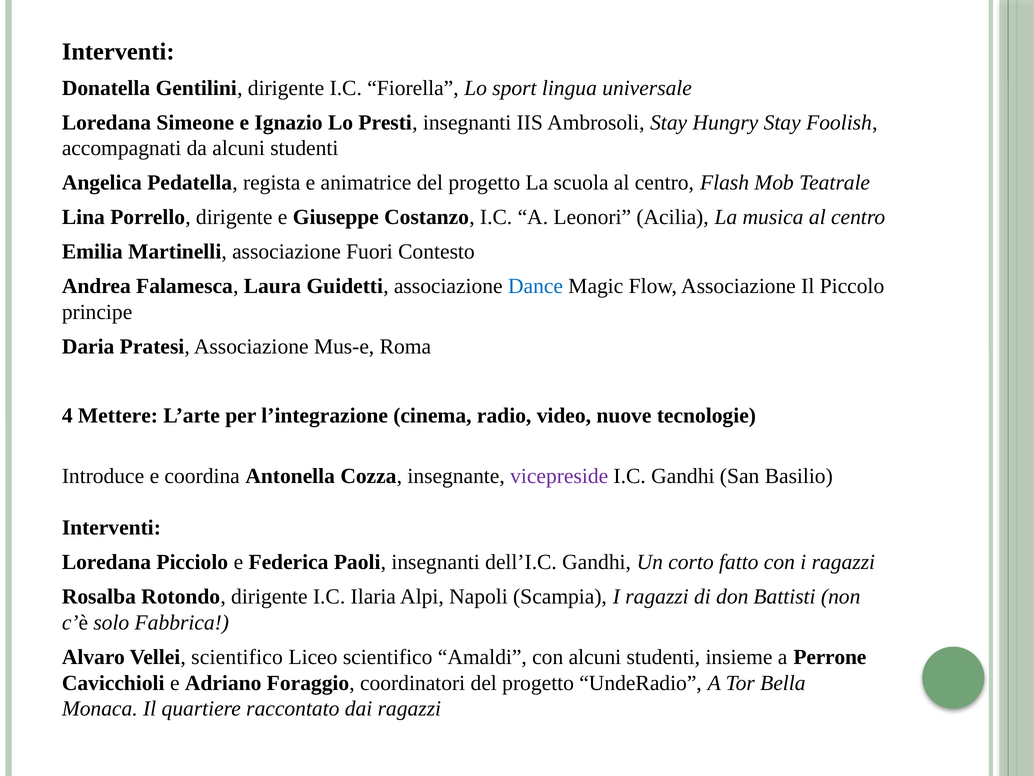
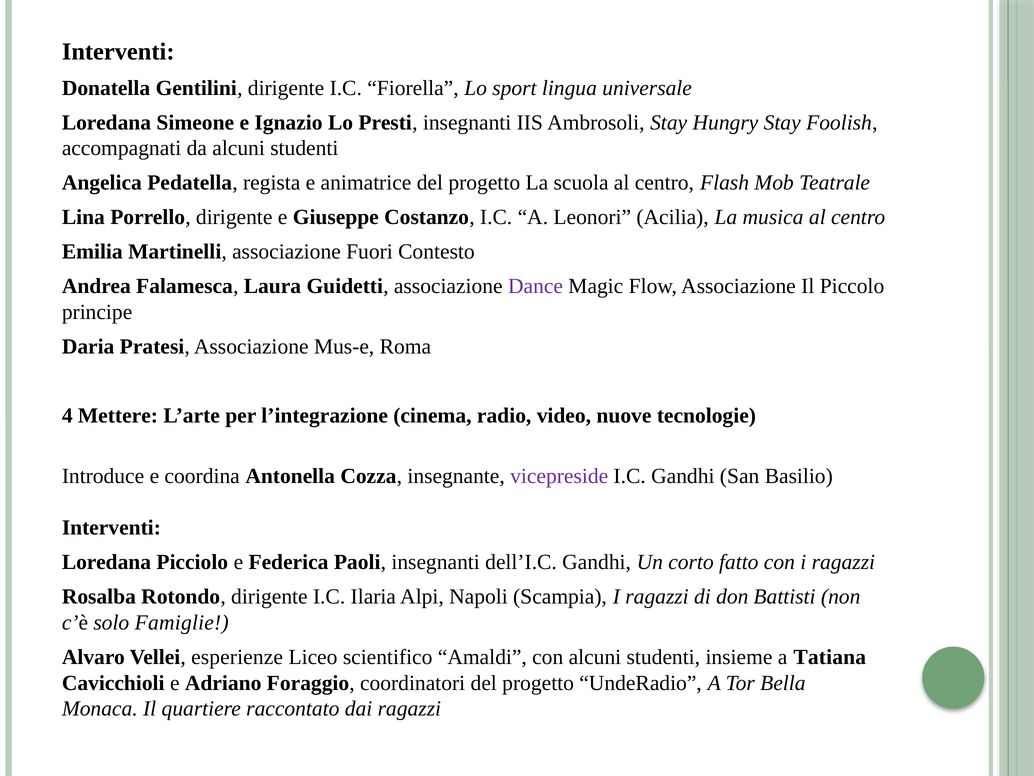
Dance colour: blue -> purple
Fabbrica: Fabbrica -> Famiglie
Vellei scientifico: scientifico -> esperienze
Perrone: Perrone -> Tatiana
